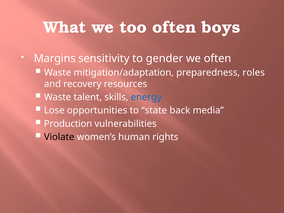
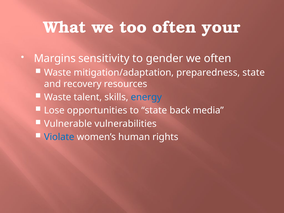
boys: boys -> your
preparedness roles: roles -> state
Production: Production -> Vulnerable
Violate colour: black -> blue
